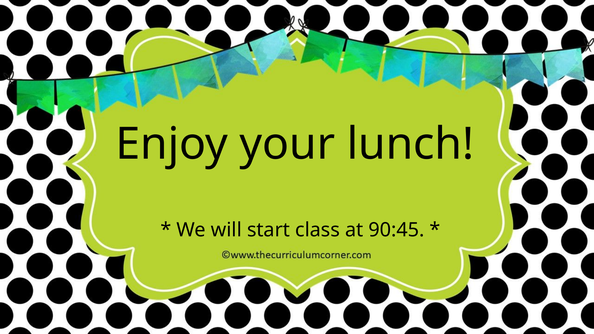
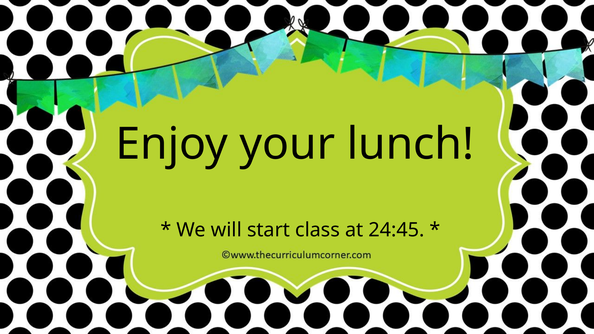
90:45: 90:45 -> 24:45
